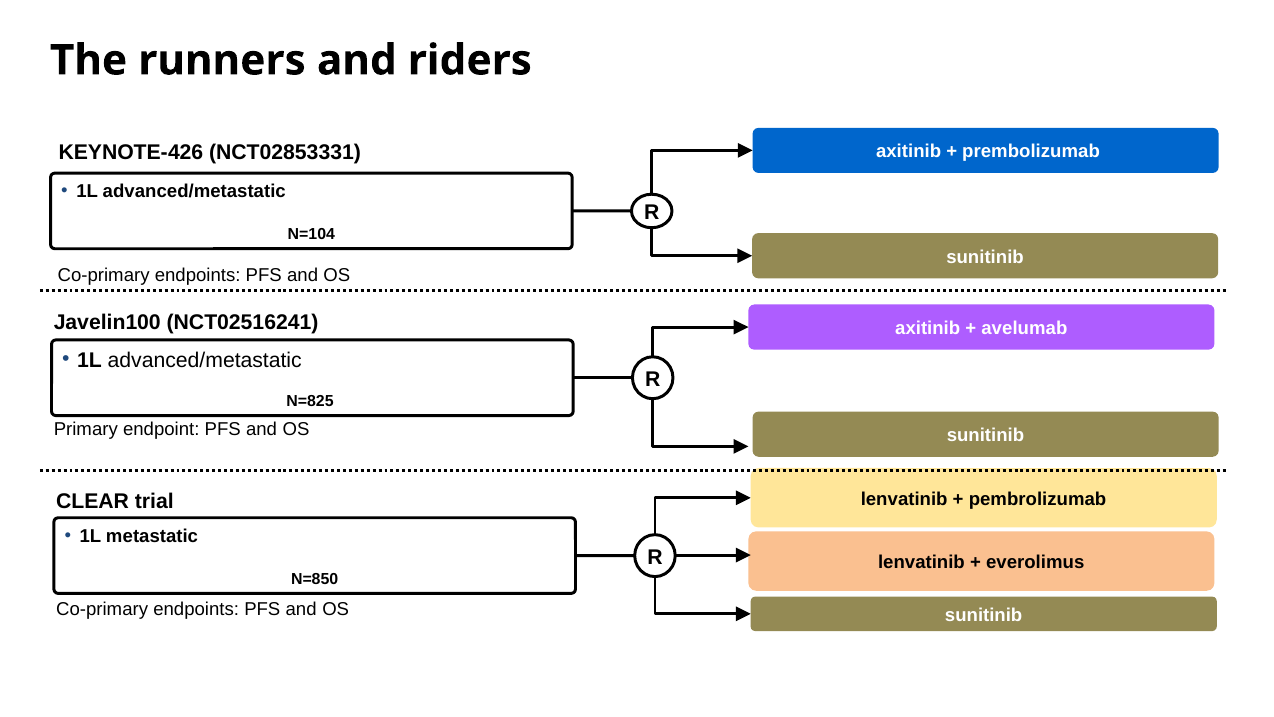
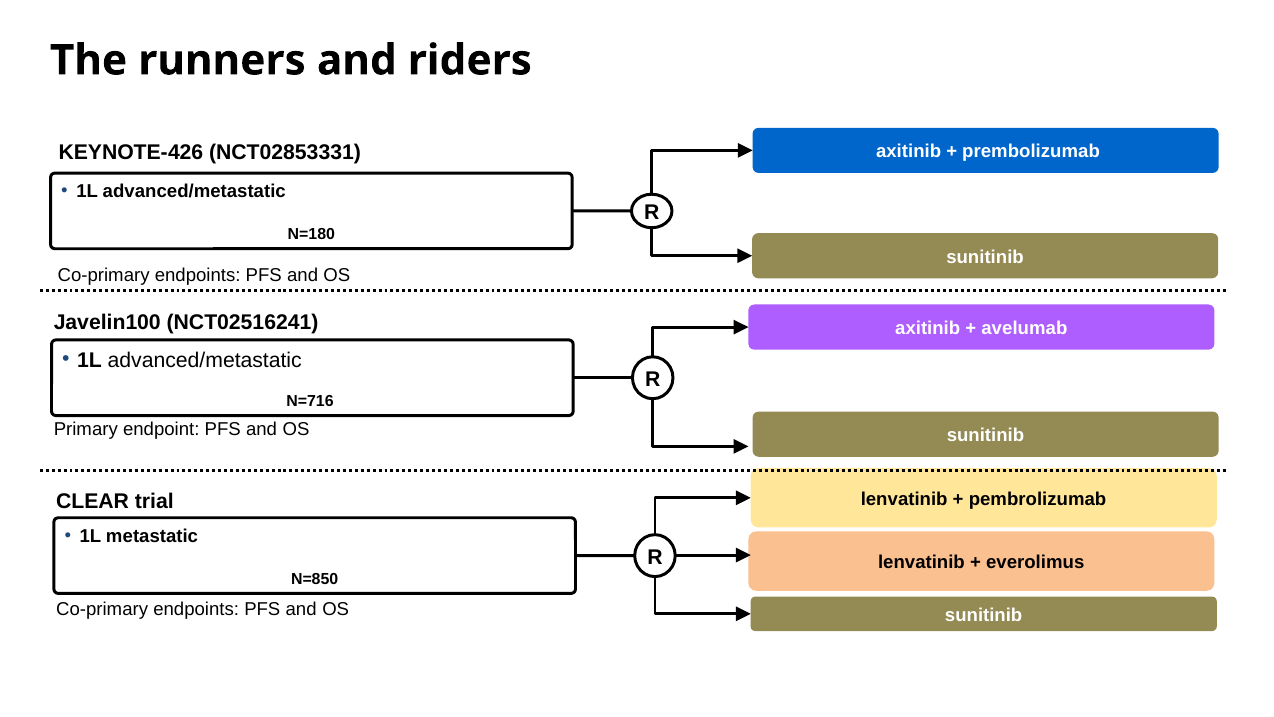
N=104: N=104 -> N=180
N=825: N=825 -> N=716
